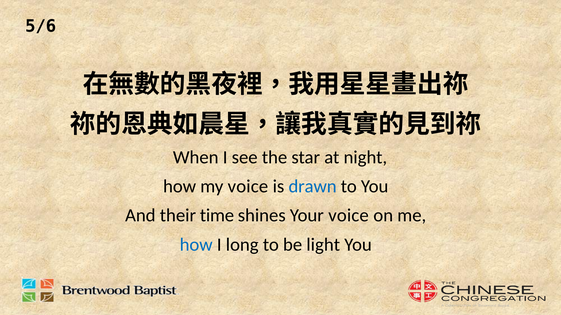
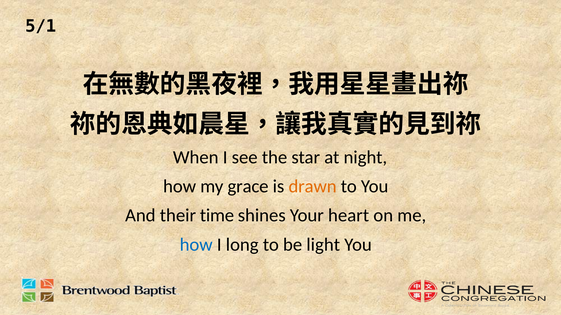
5/6: 5/6 -> 5/1
my voice: voice -> grace
drawn colour: blue -> orange
Your voice: voice -> heart
